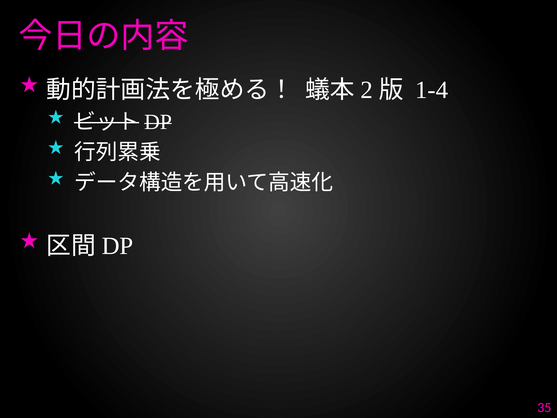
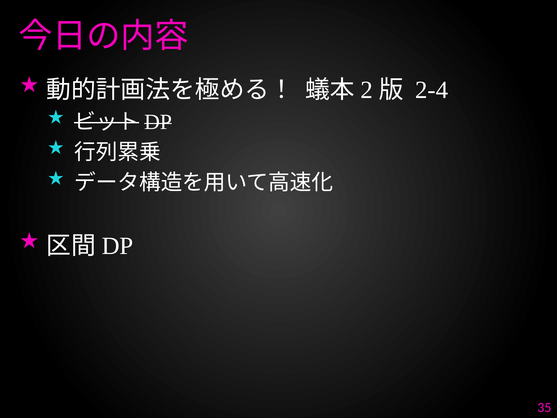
1-4: 1-4 -> 2-4
